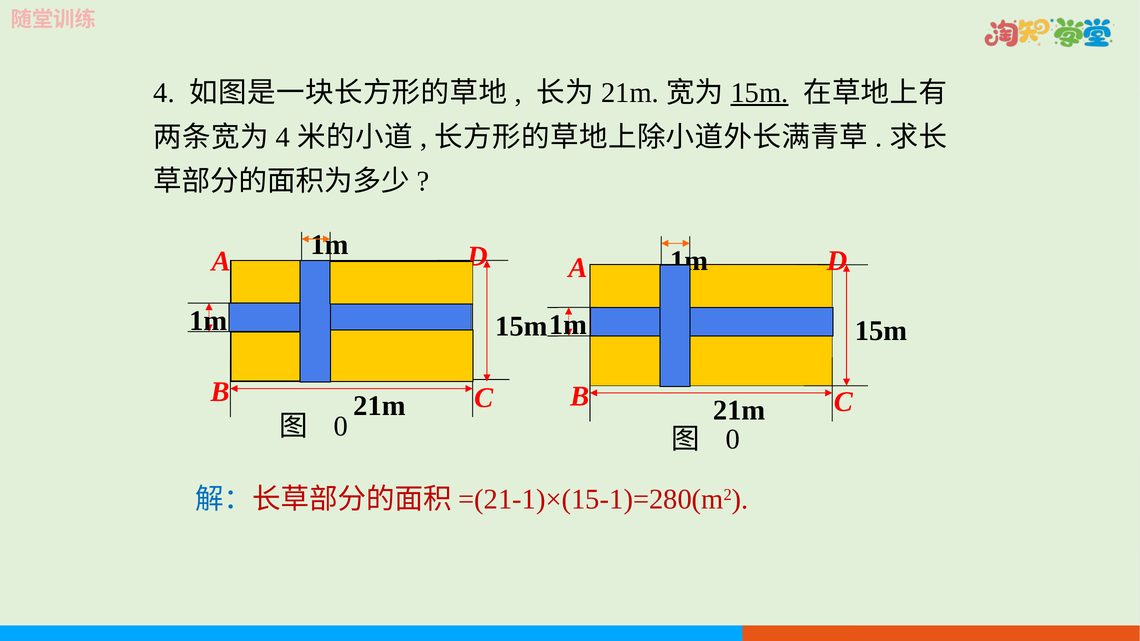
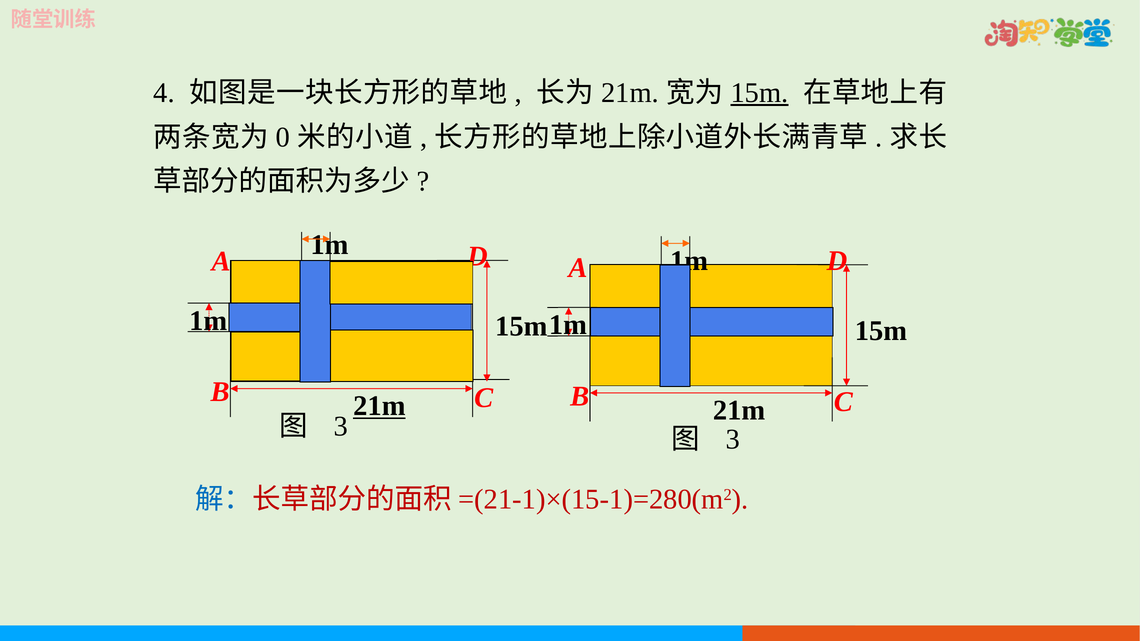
4 at (283, 137): 4 -> 0
21m at (379, 406) underline: none -> present
0 at (341, 427): 0 -> 3
0 at (733, 439): 0 -> 3
